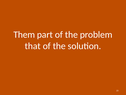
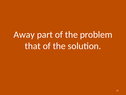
Them: Them -> Away
